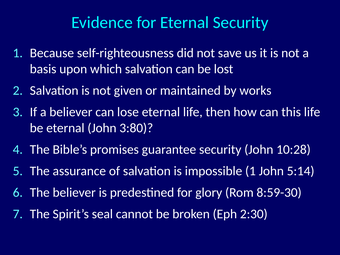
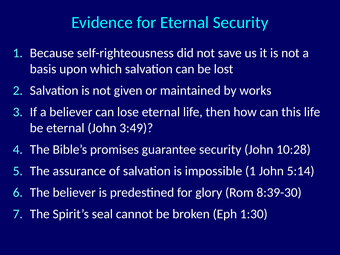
3:80: 3:80 -> 3:49
8:59-30: 8:59-30 -> 8:39-30
2:30: 2:30 -> 1:30
